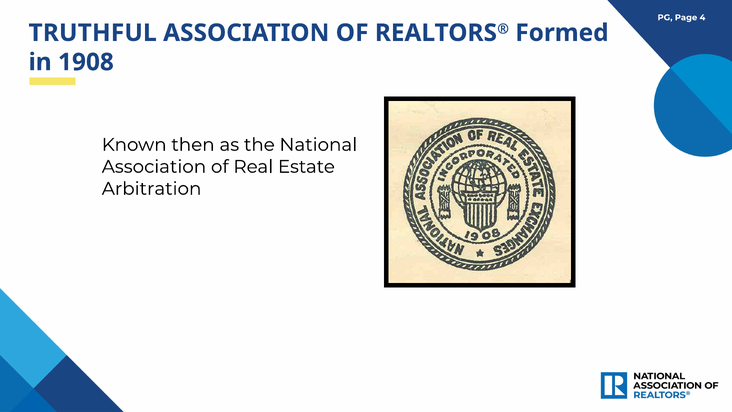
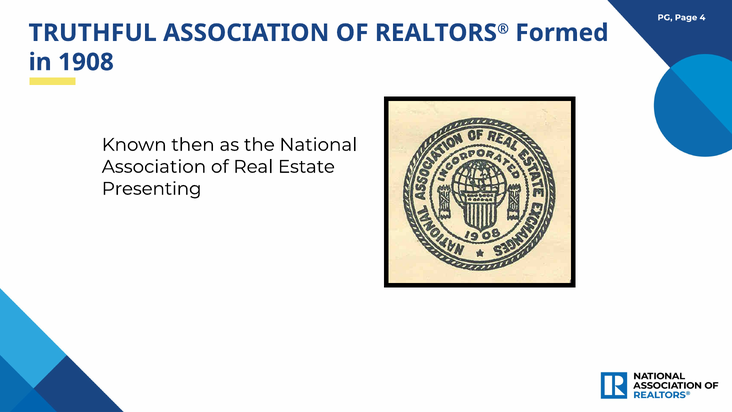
Arbitration: Arbitration -> Presenting
